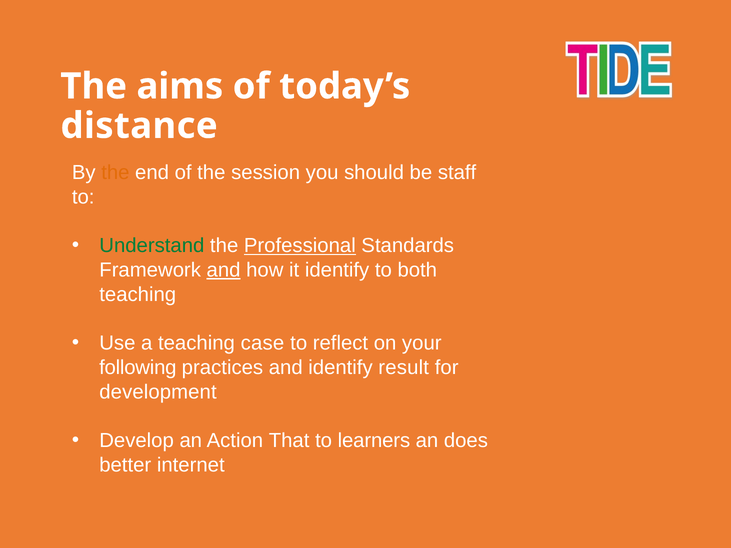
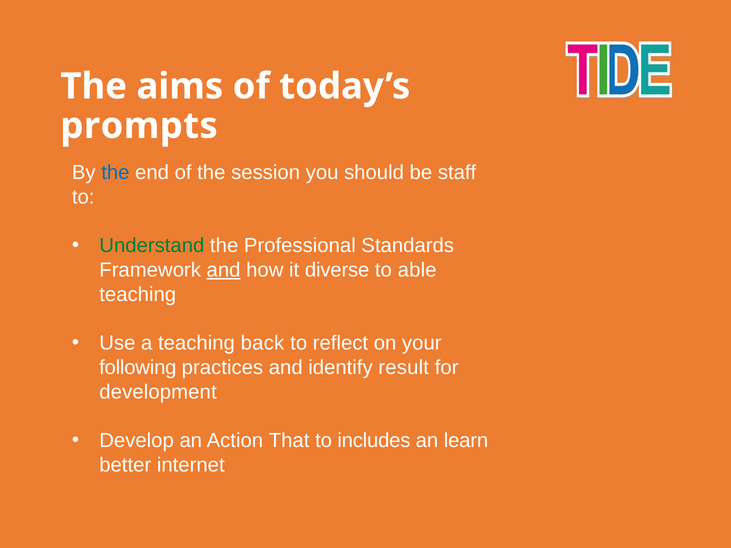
distance: distance -> prompts
the at (115, 173) colour: orange -> blue
Professional underline: present -> none
it identify: identify -> diverse
both: both -> able
case: case -> back
learners: learners -> includes
does: does -> learn
